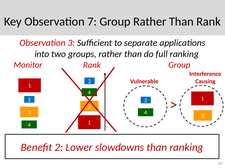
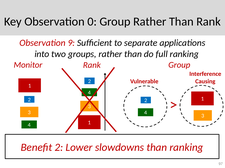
7: 7 -> 0
Observation 3: 3 -> 9
